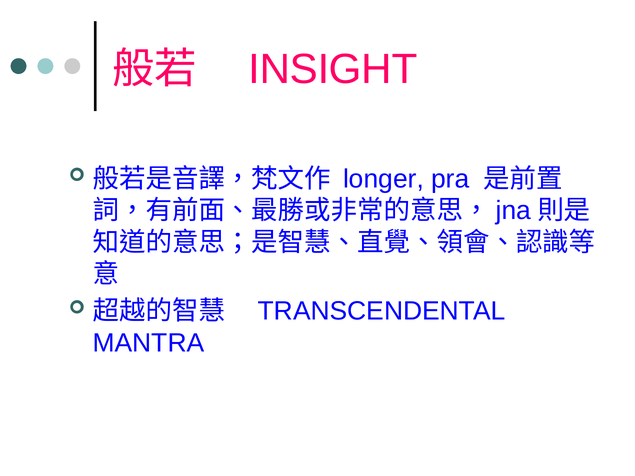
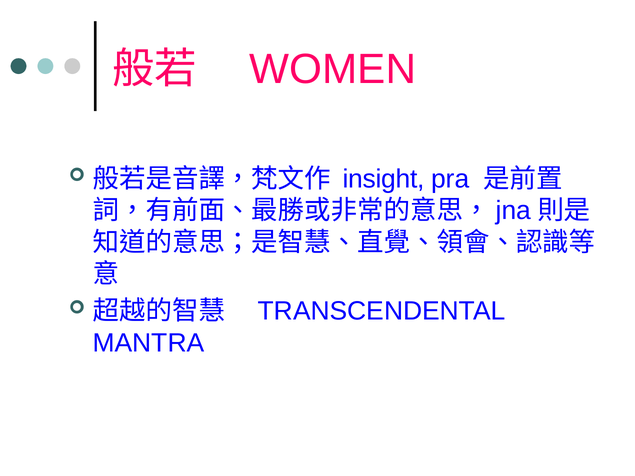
INSIGHT: INSIGHT -> WOMEN
longer: longer -> insight
